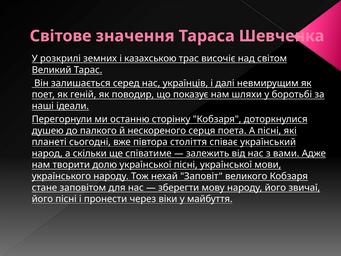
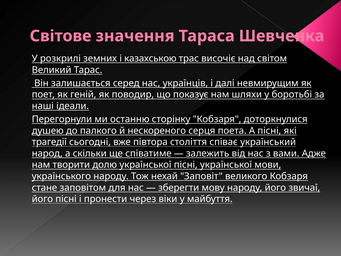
планеті: планеті -> трагедії
